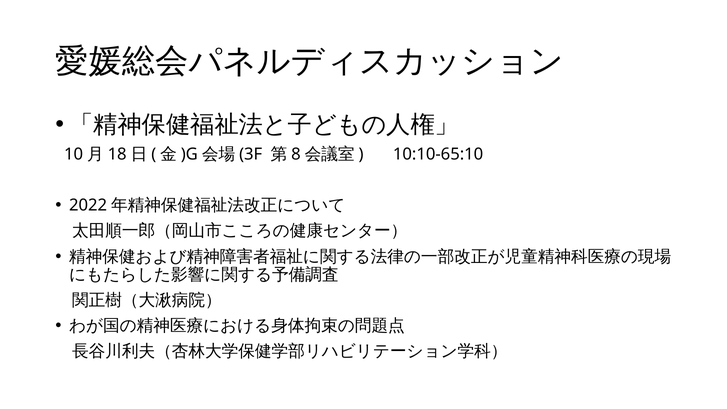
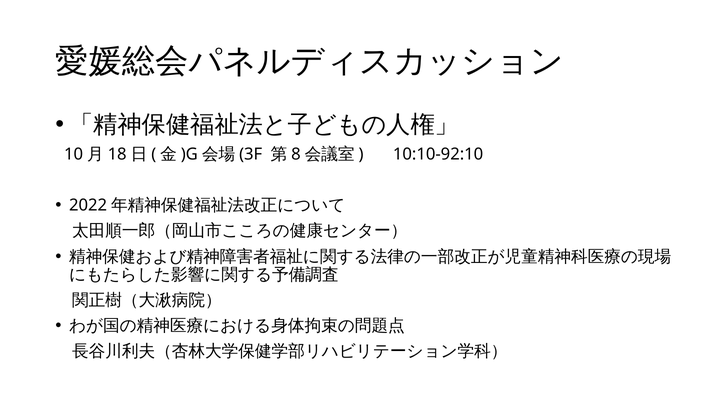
10:10-65:10: 10:10-65:10 -> 10:10-92:10
